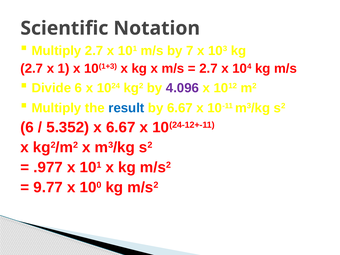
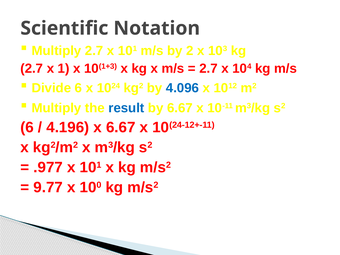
7: 7 -> 2
4.096 colour: purple -> blue
5.352: 5.352 -> 4.196
